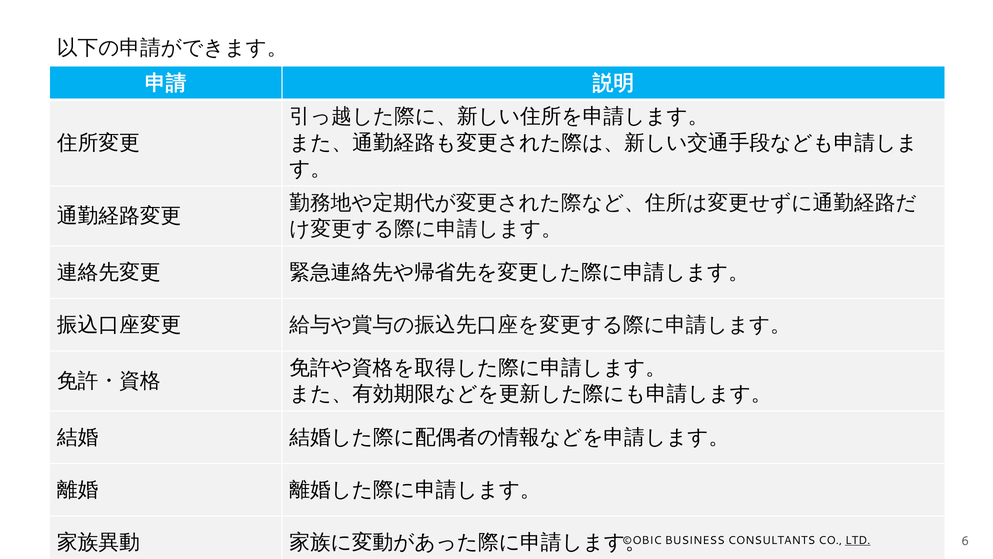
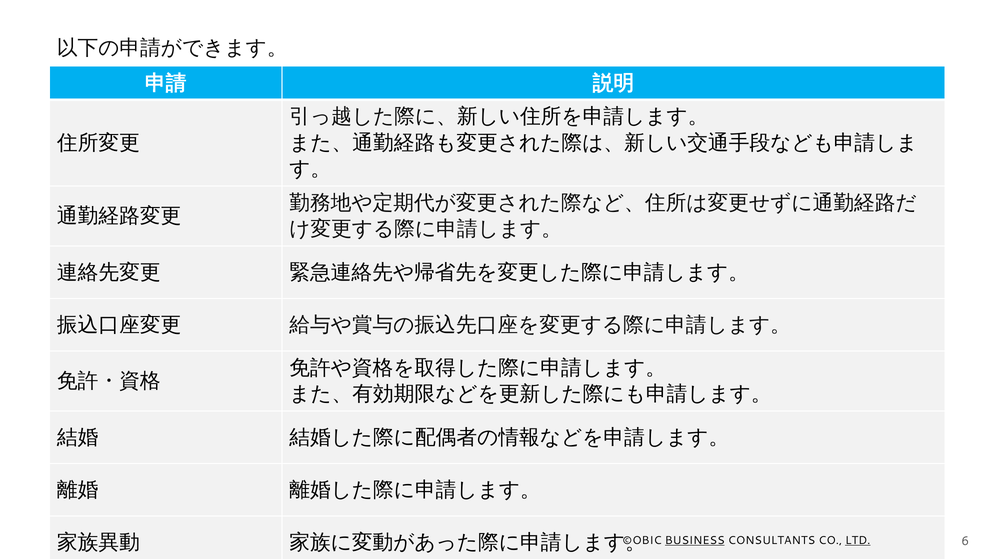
BUSINESS underline: none -> present
